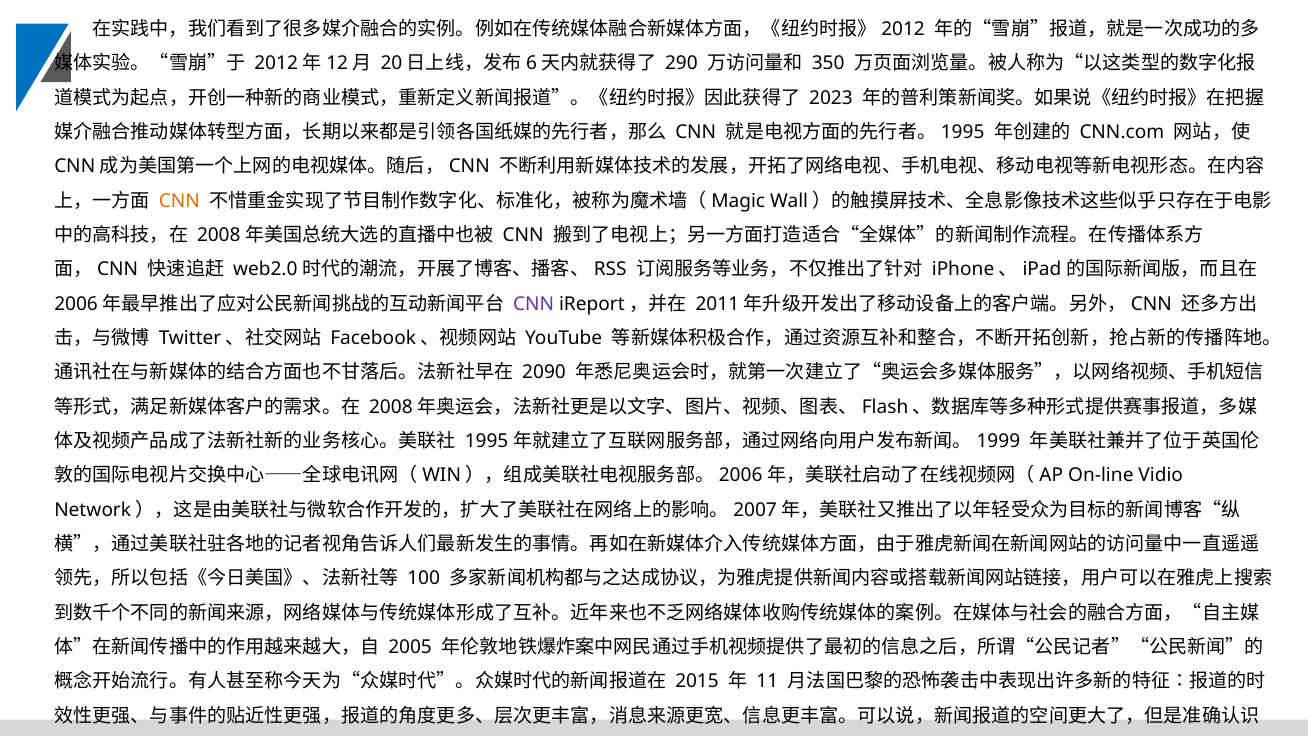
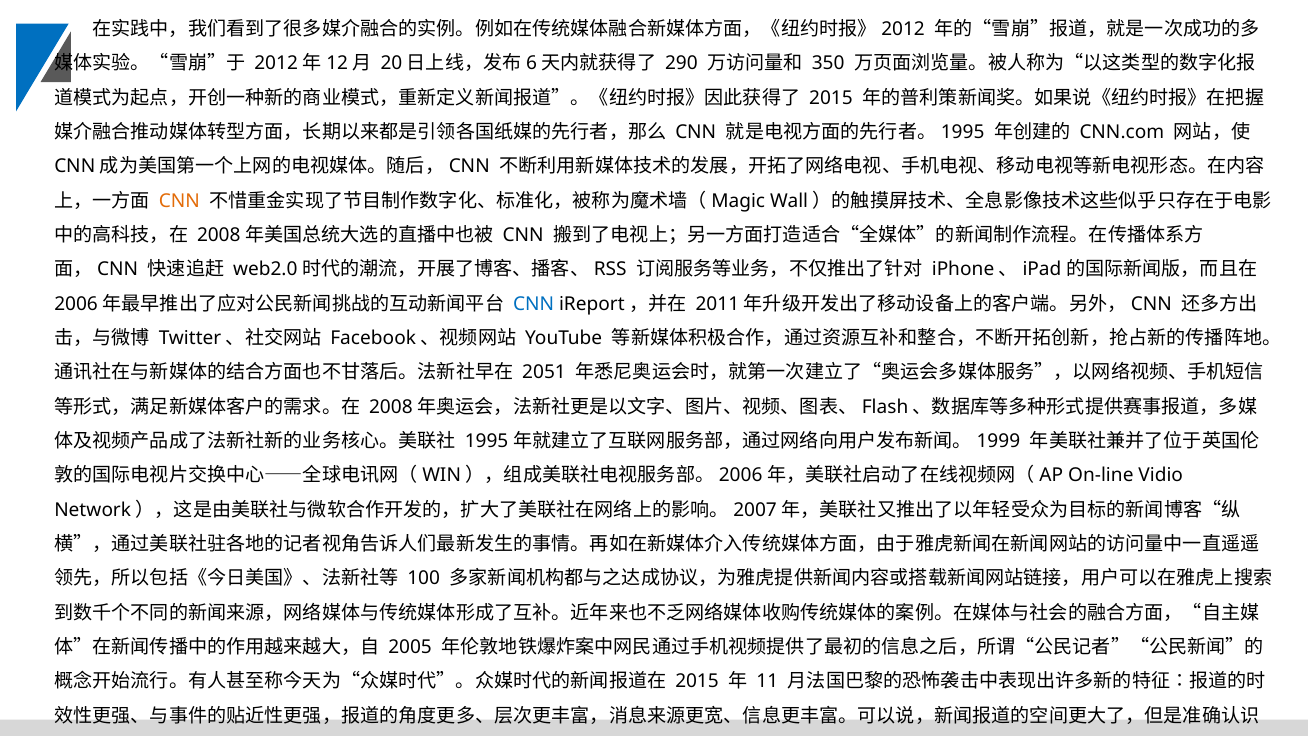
2023 at (831, 98): 2023 -> 2015
CNN at (534, 304) colour: purple -> blue
2090: 2090 -> 2051
